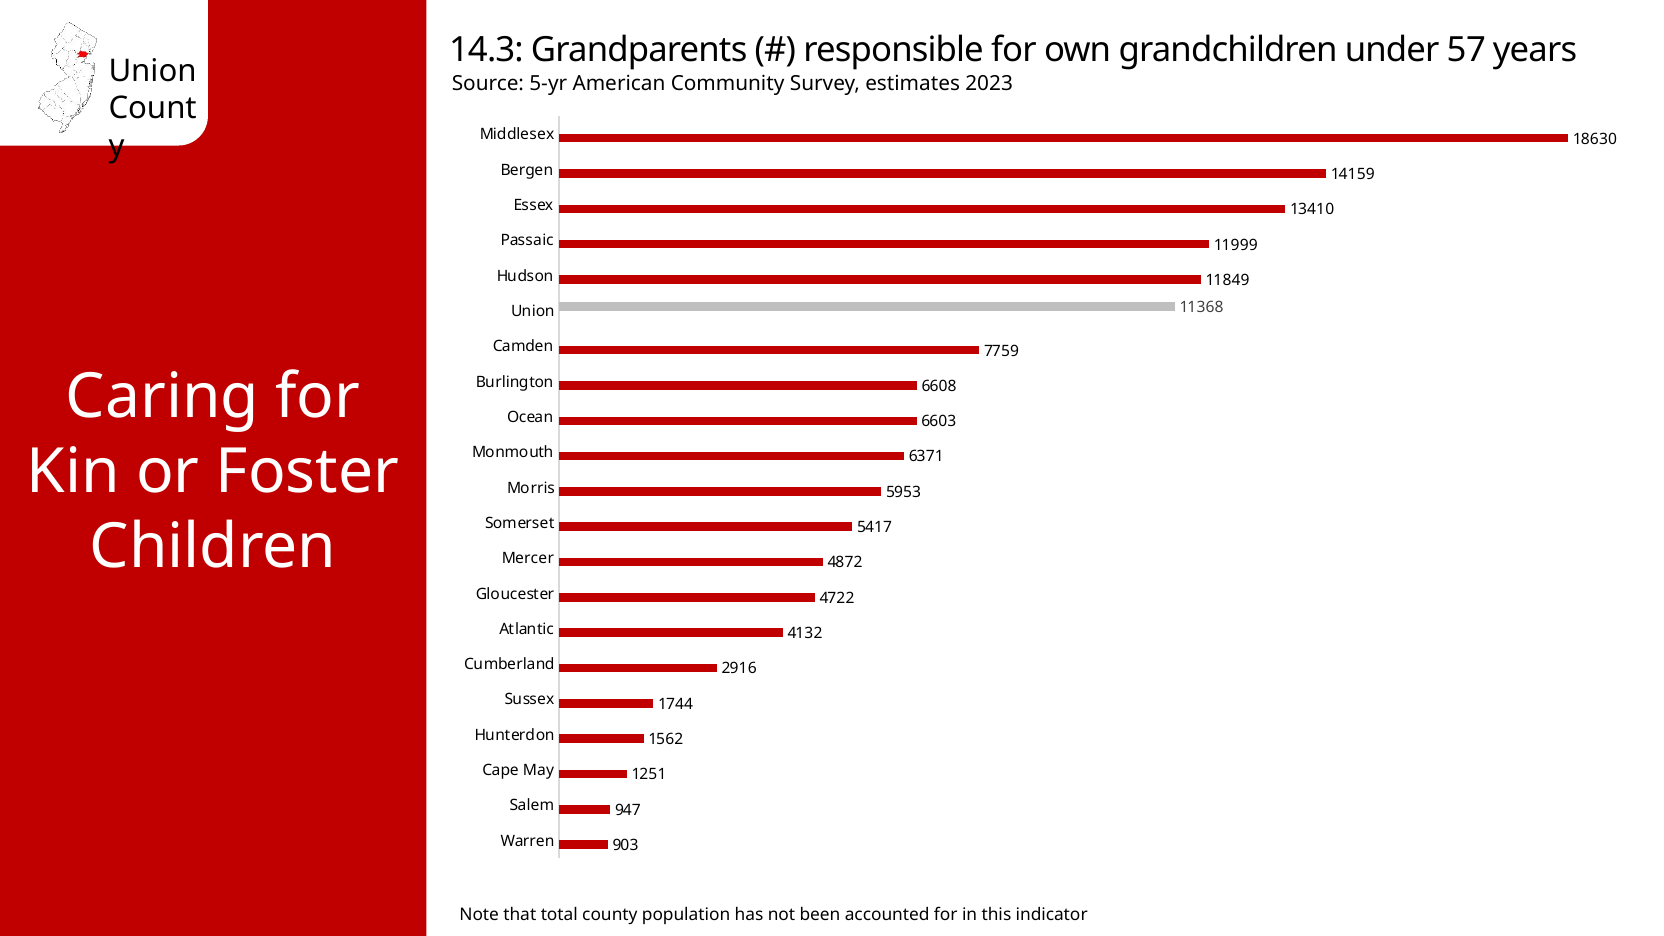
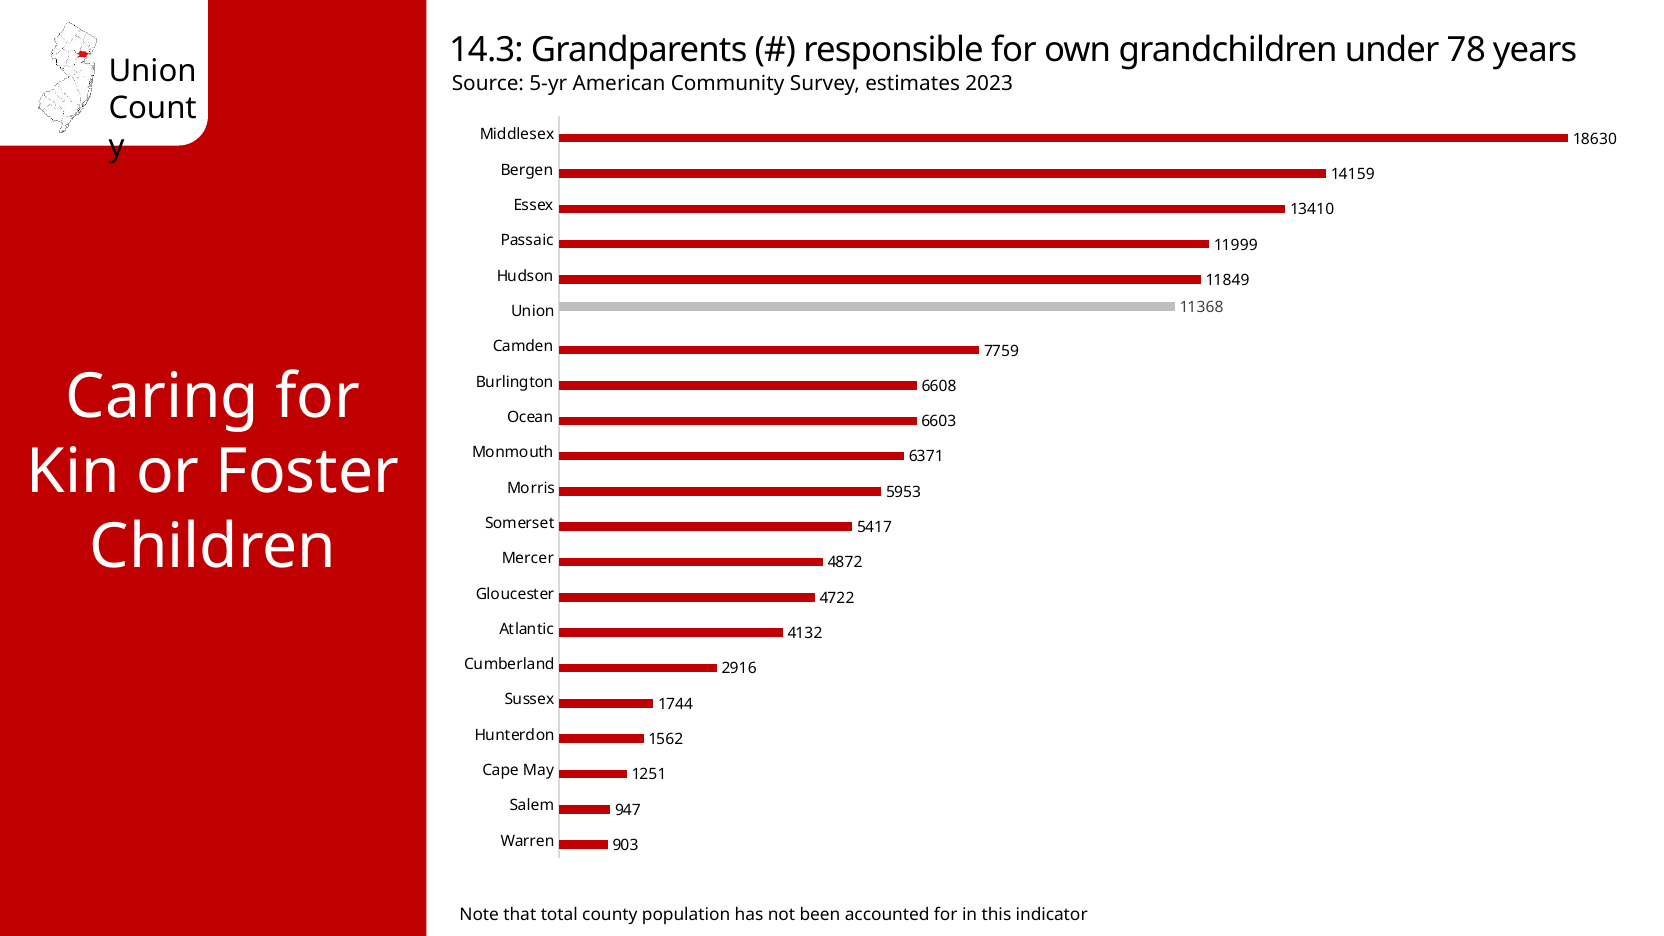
57: 57 -> 78
